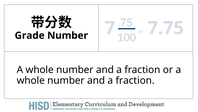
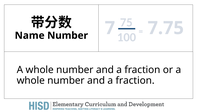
Grade: Grade -> Name
